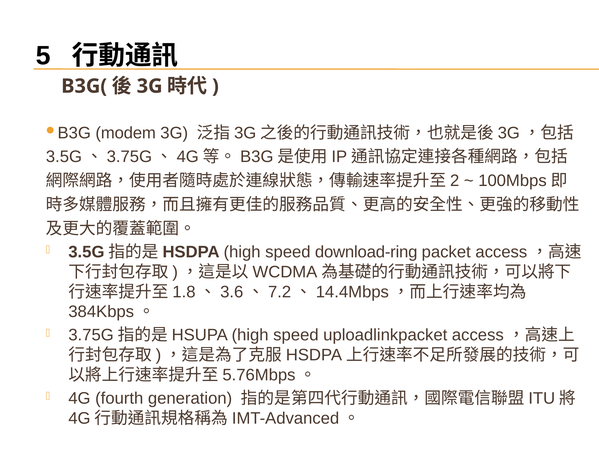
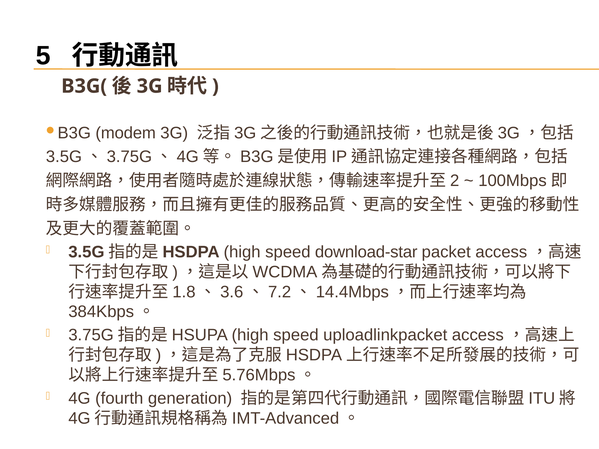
download-ring: download-ring -> download-star
